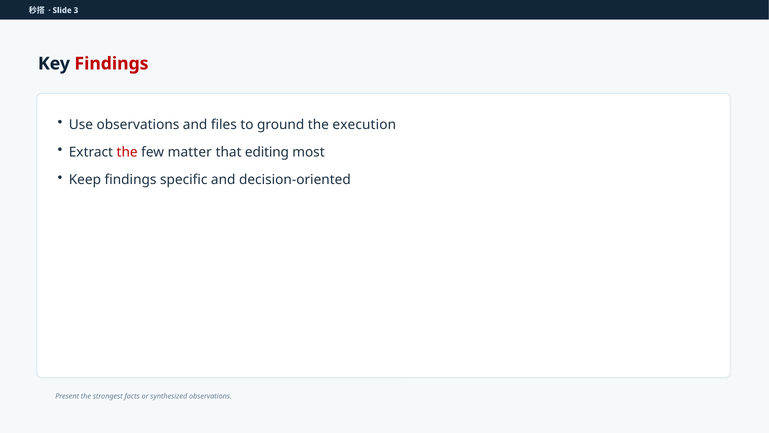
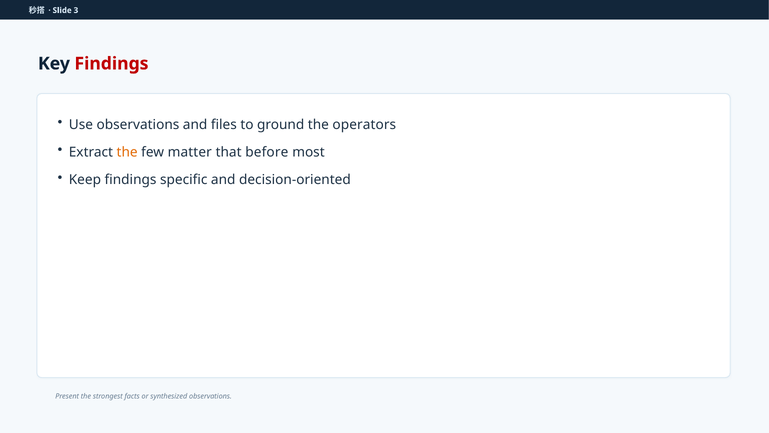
execution: execution -> operators
the at (127, 152) colour: red -> orange
editing: editing -> before
